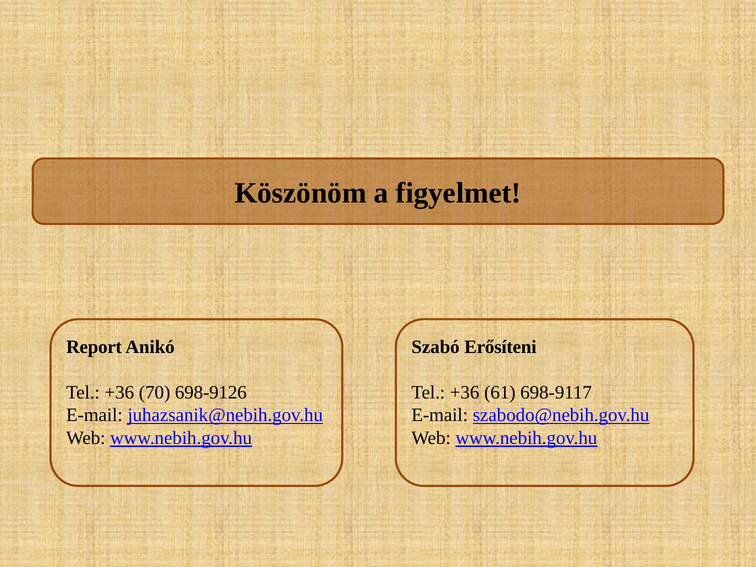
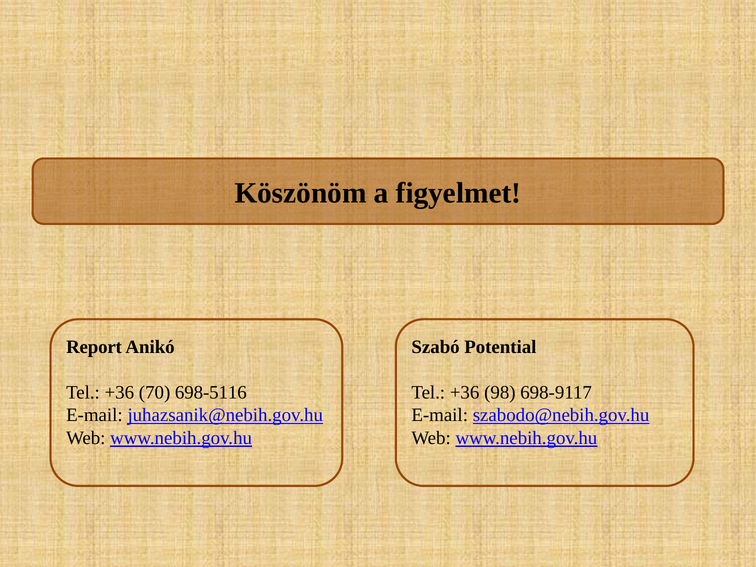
Erősíteni: Erősíteni -> Potential
698-9126: 698-9126 -> 698-5116
61: 61 -> 98
